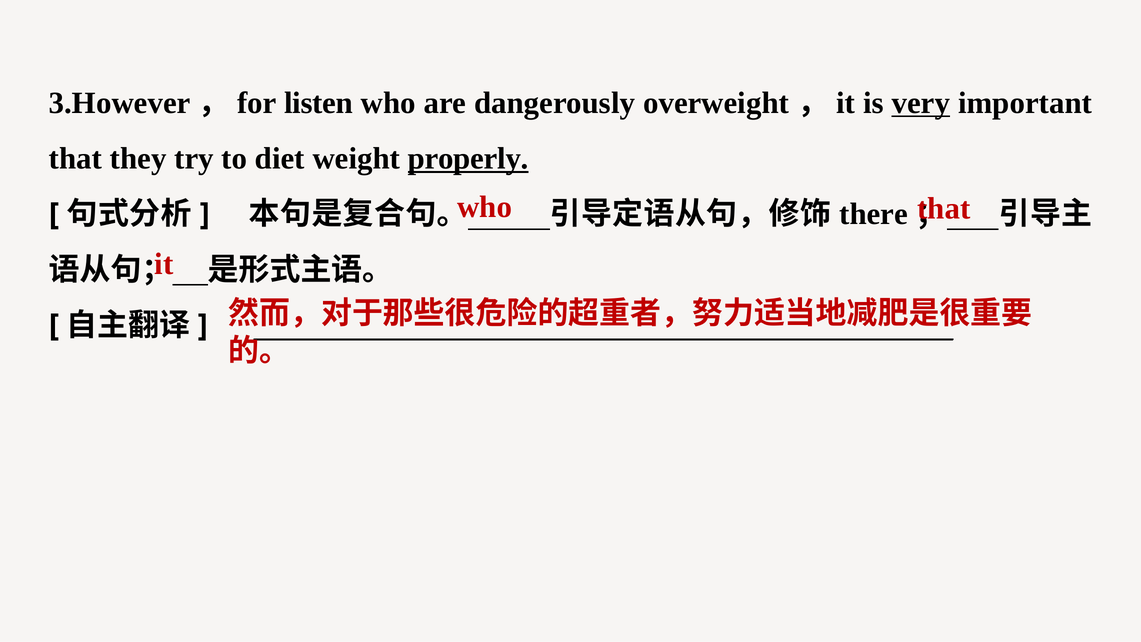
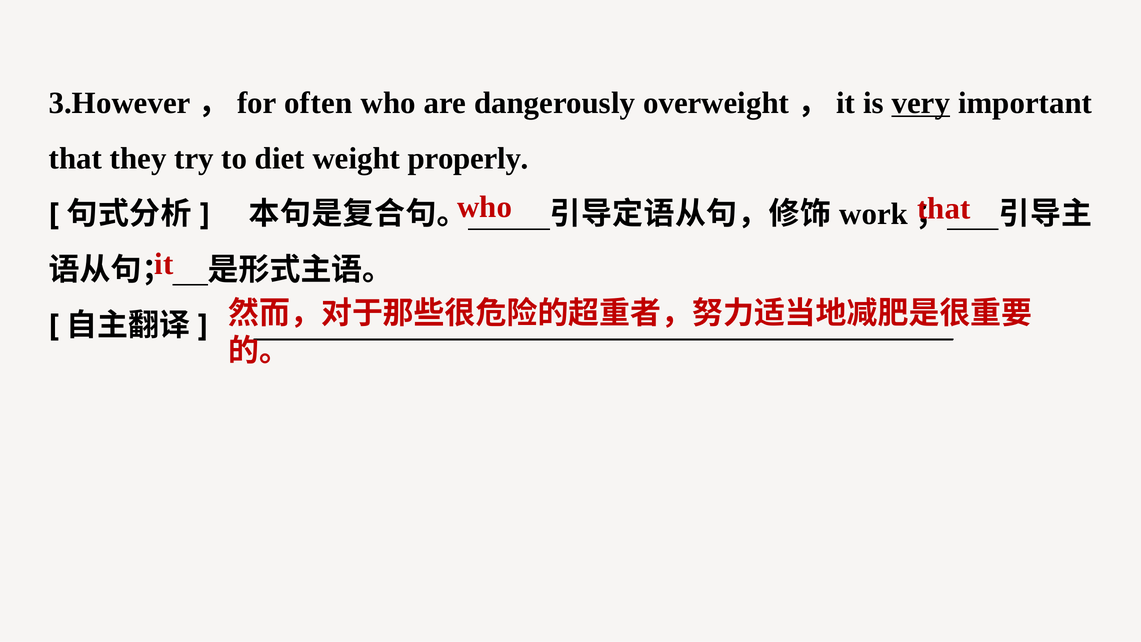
listen: listen -> often
properly underline: present -> none
there: there -> work
